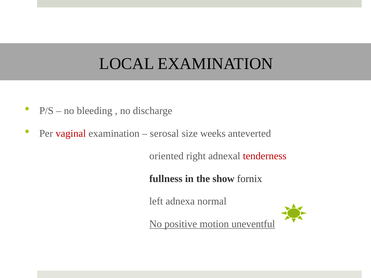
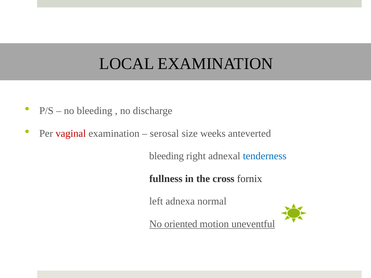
oriented at (166, 156): oriented -> bleeding
tenderness colour: red -> blue
show: show -> cross
positive: positive -> oriented
